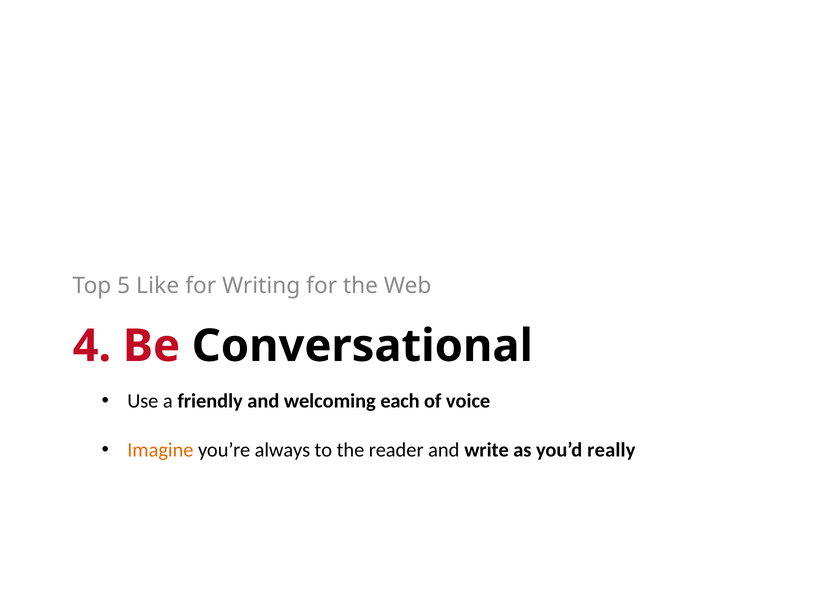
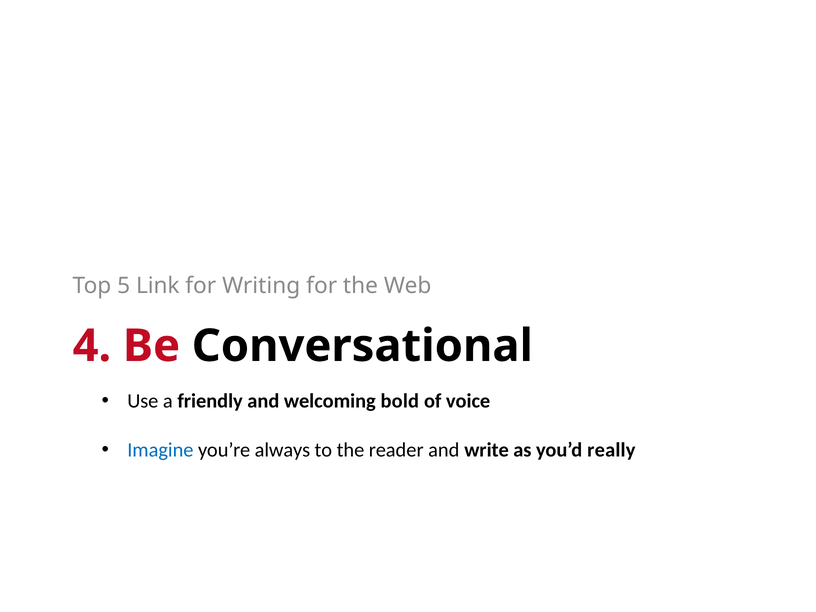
Like: Like -> Link
each: each -> bold
Imagine colour: orange -> blue
